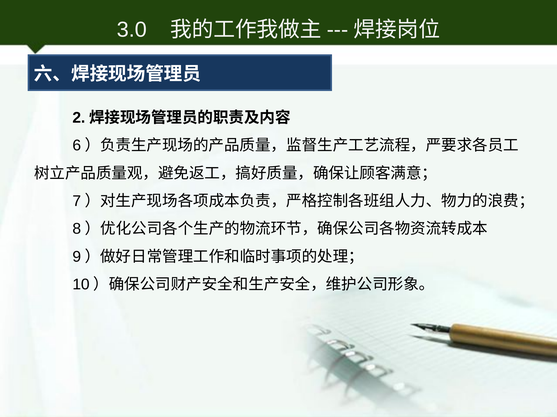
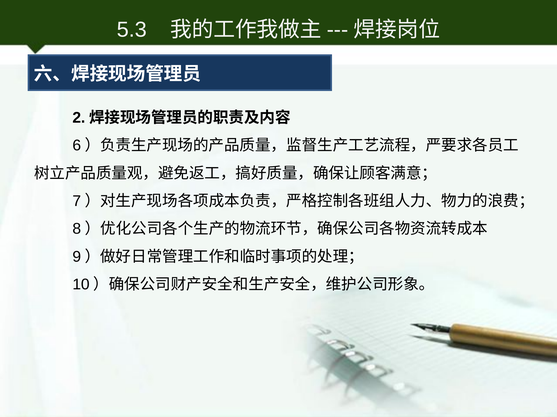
3.0: 3.0 -> 5.3
